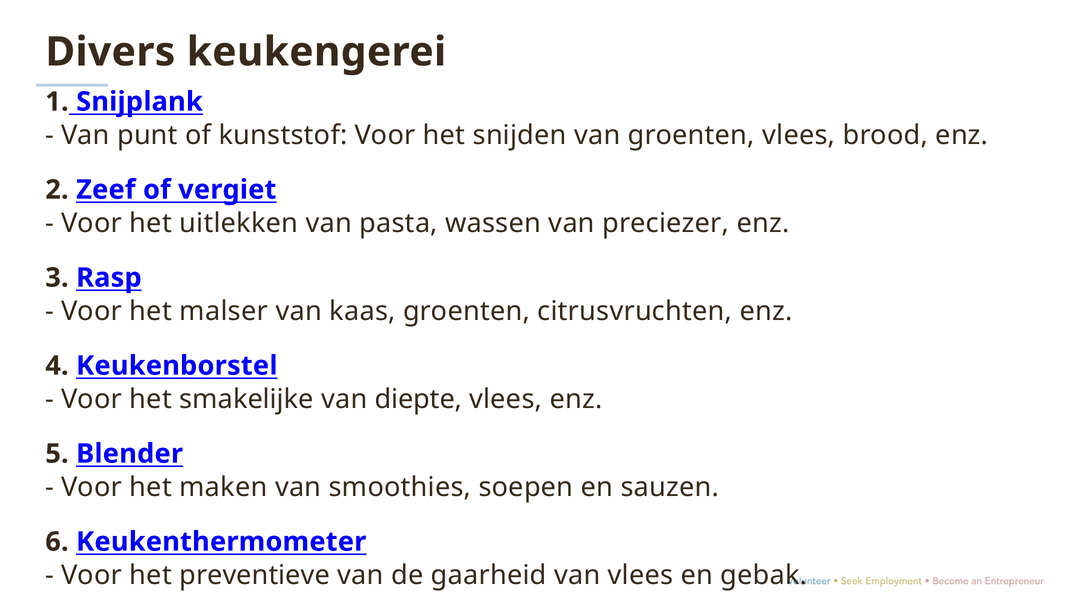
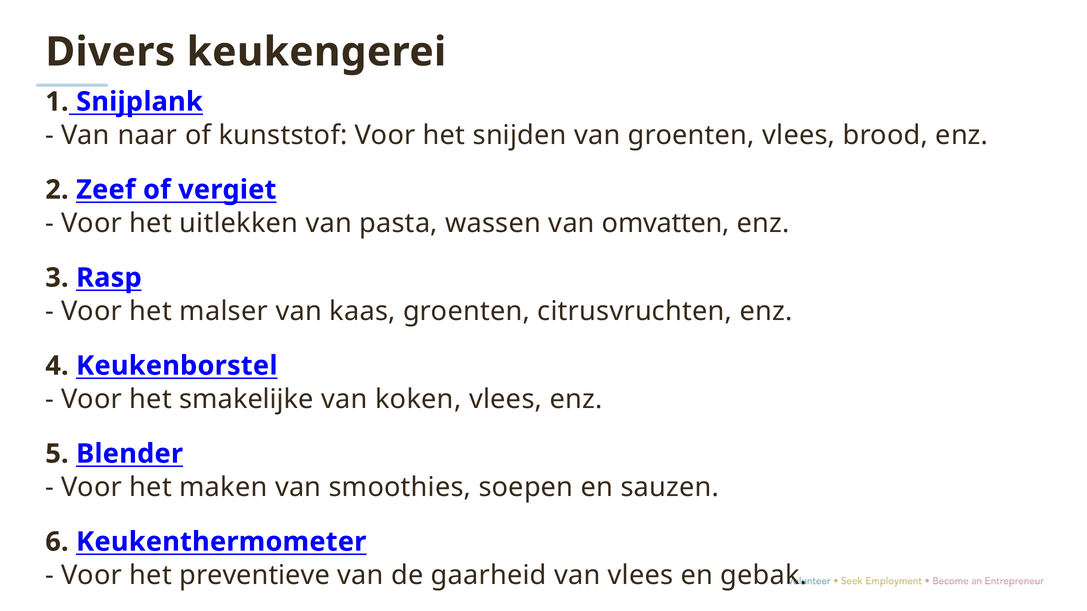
punt: punt -> naar
preciezer: preciezer -> omvatten
diepte: diepte -> koken
